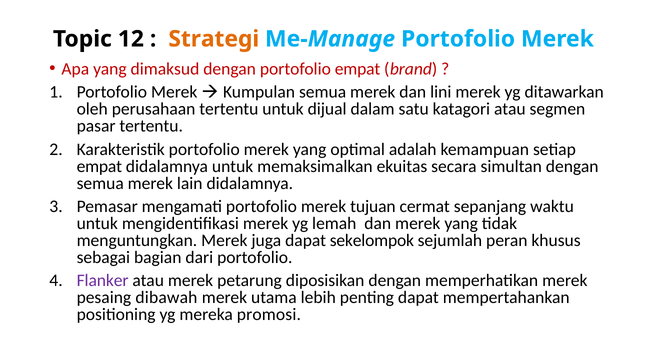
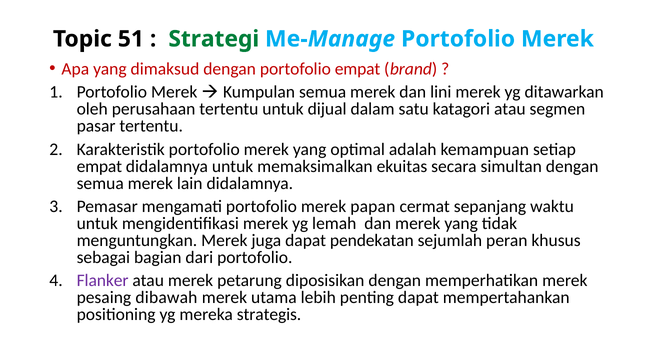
12: 12 -> 51
Strategi colour: orange -> green
tujuan: tujuan -> papan
sekelompok: sekelompok -> pendekatan
promosi: promosi -> strategis
